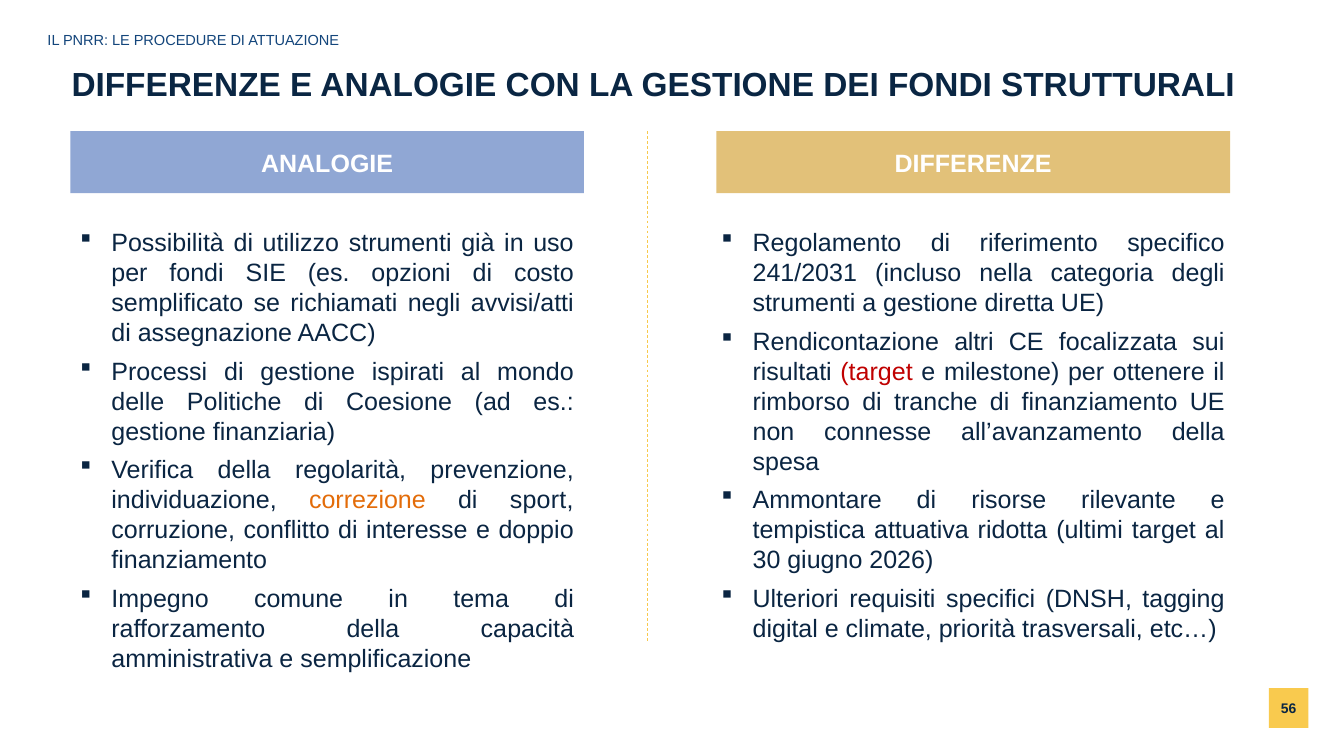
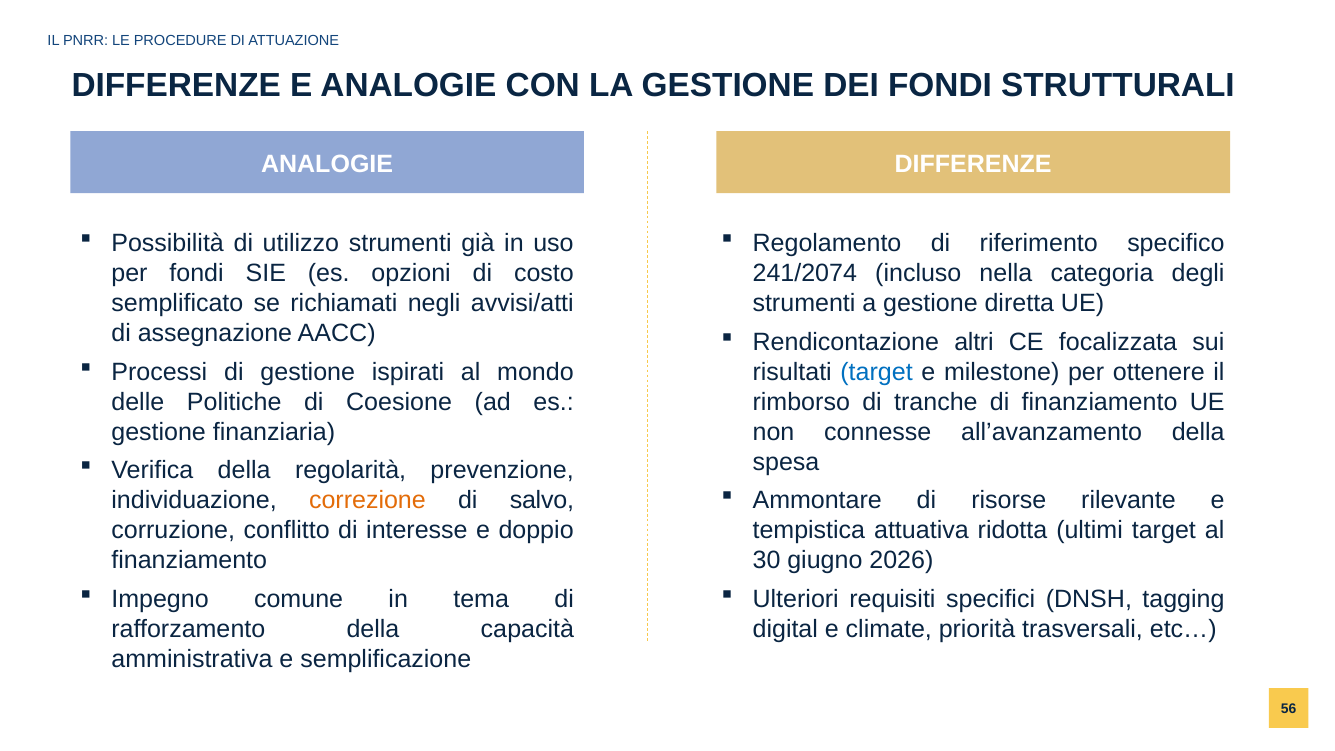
241/2031: 241/2031 -> 241/2074
target at (877, 372) colour: red -> blue
sport: sport -> salvo
